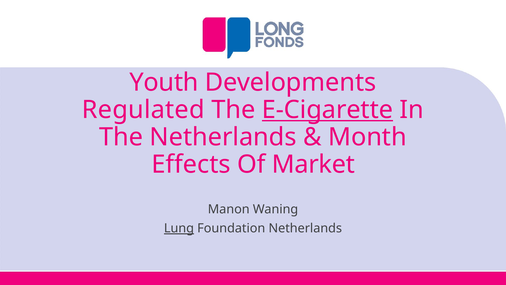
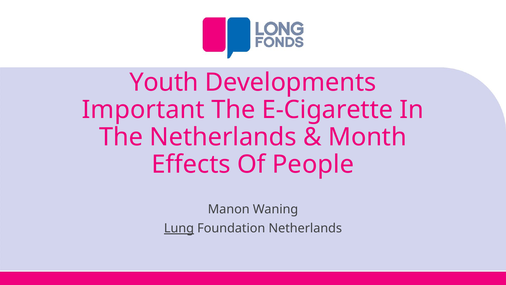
Regulated: Regulated -> Important
E-Cigarette underline: present -> none
Market: Market -> People
